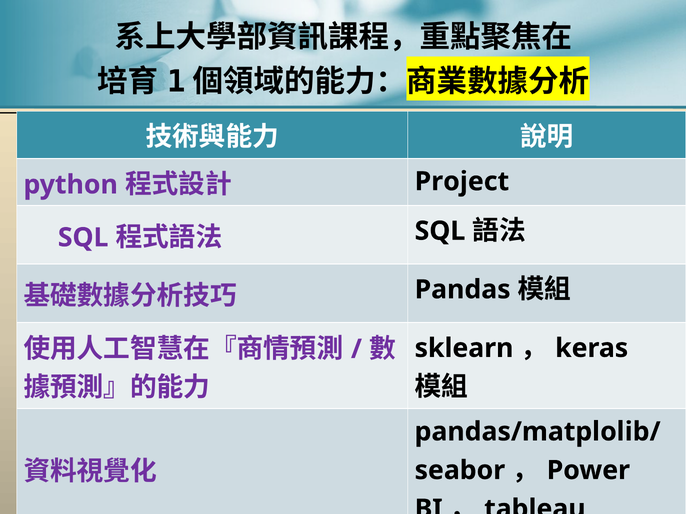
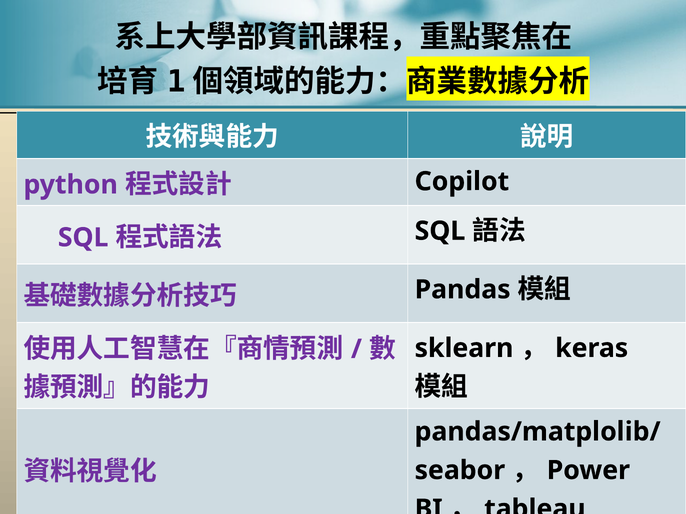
Project: Project -> Copilot
